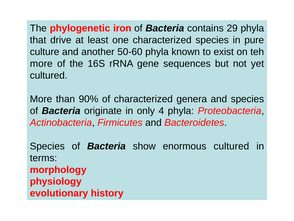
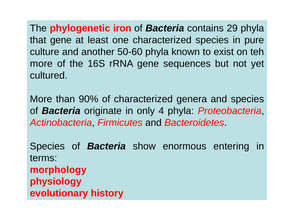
that drive: drive -> gene
enormous cultured: cultured -> entering
